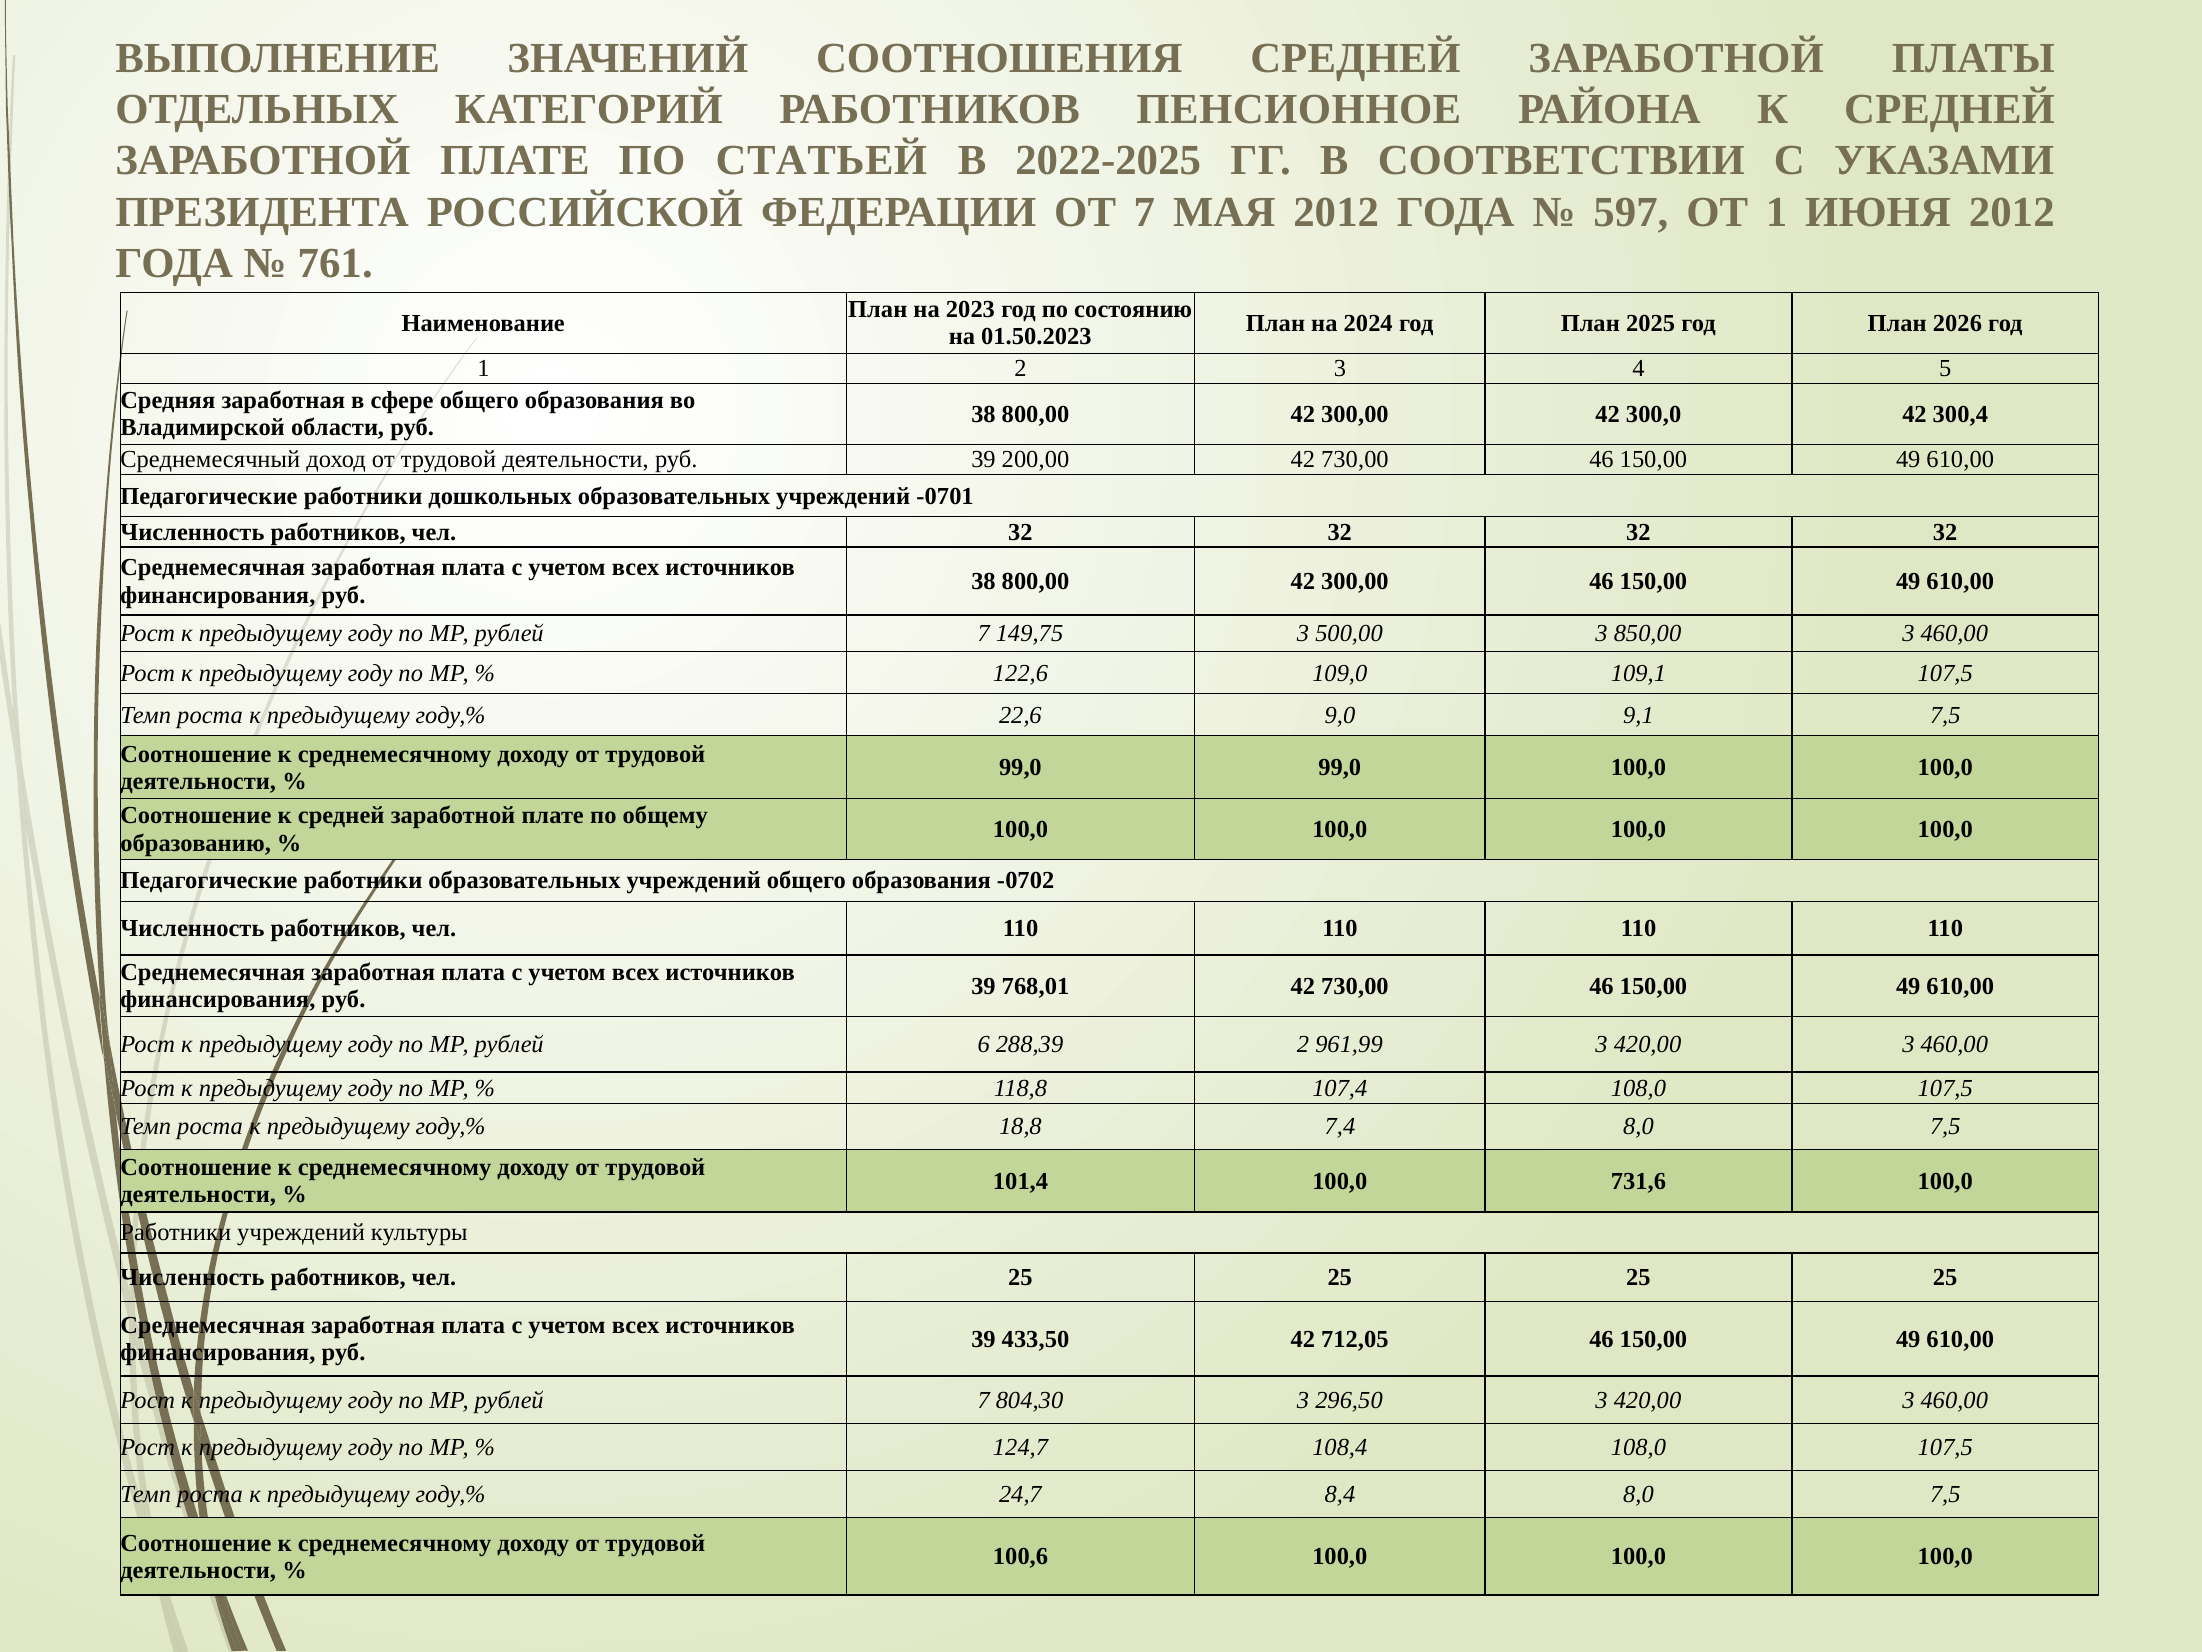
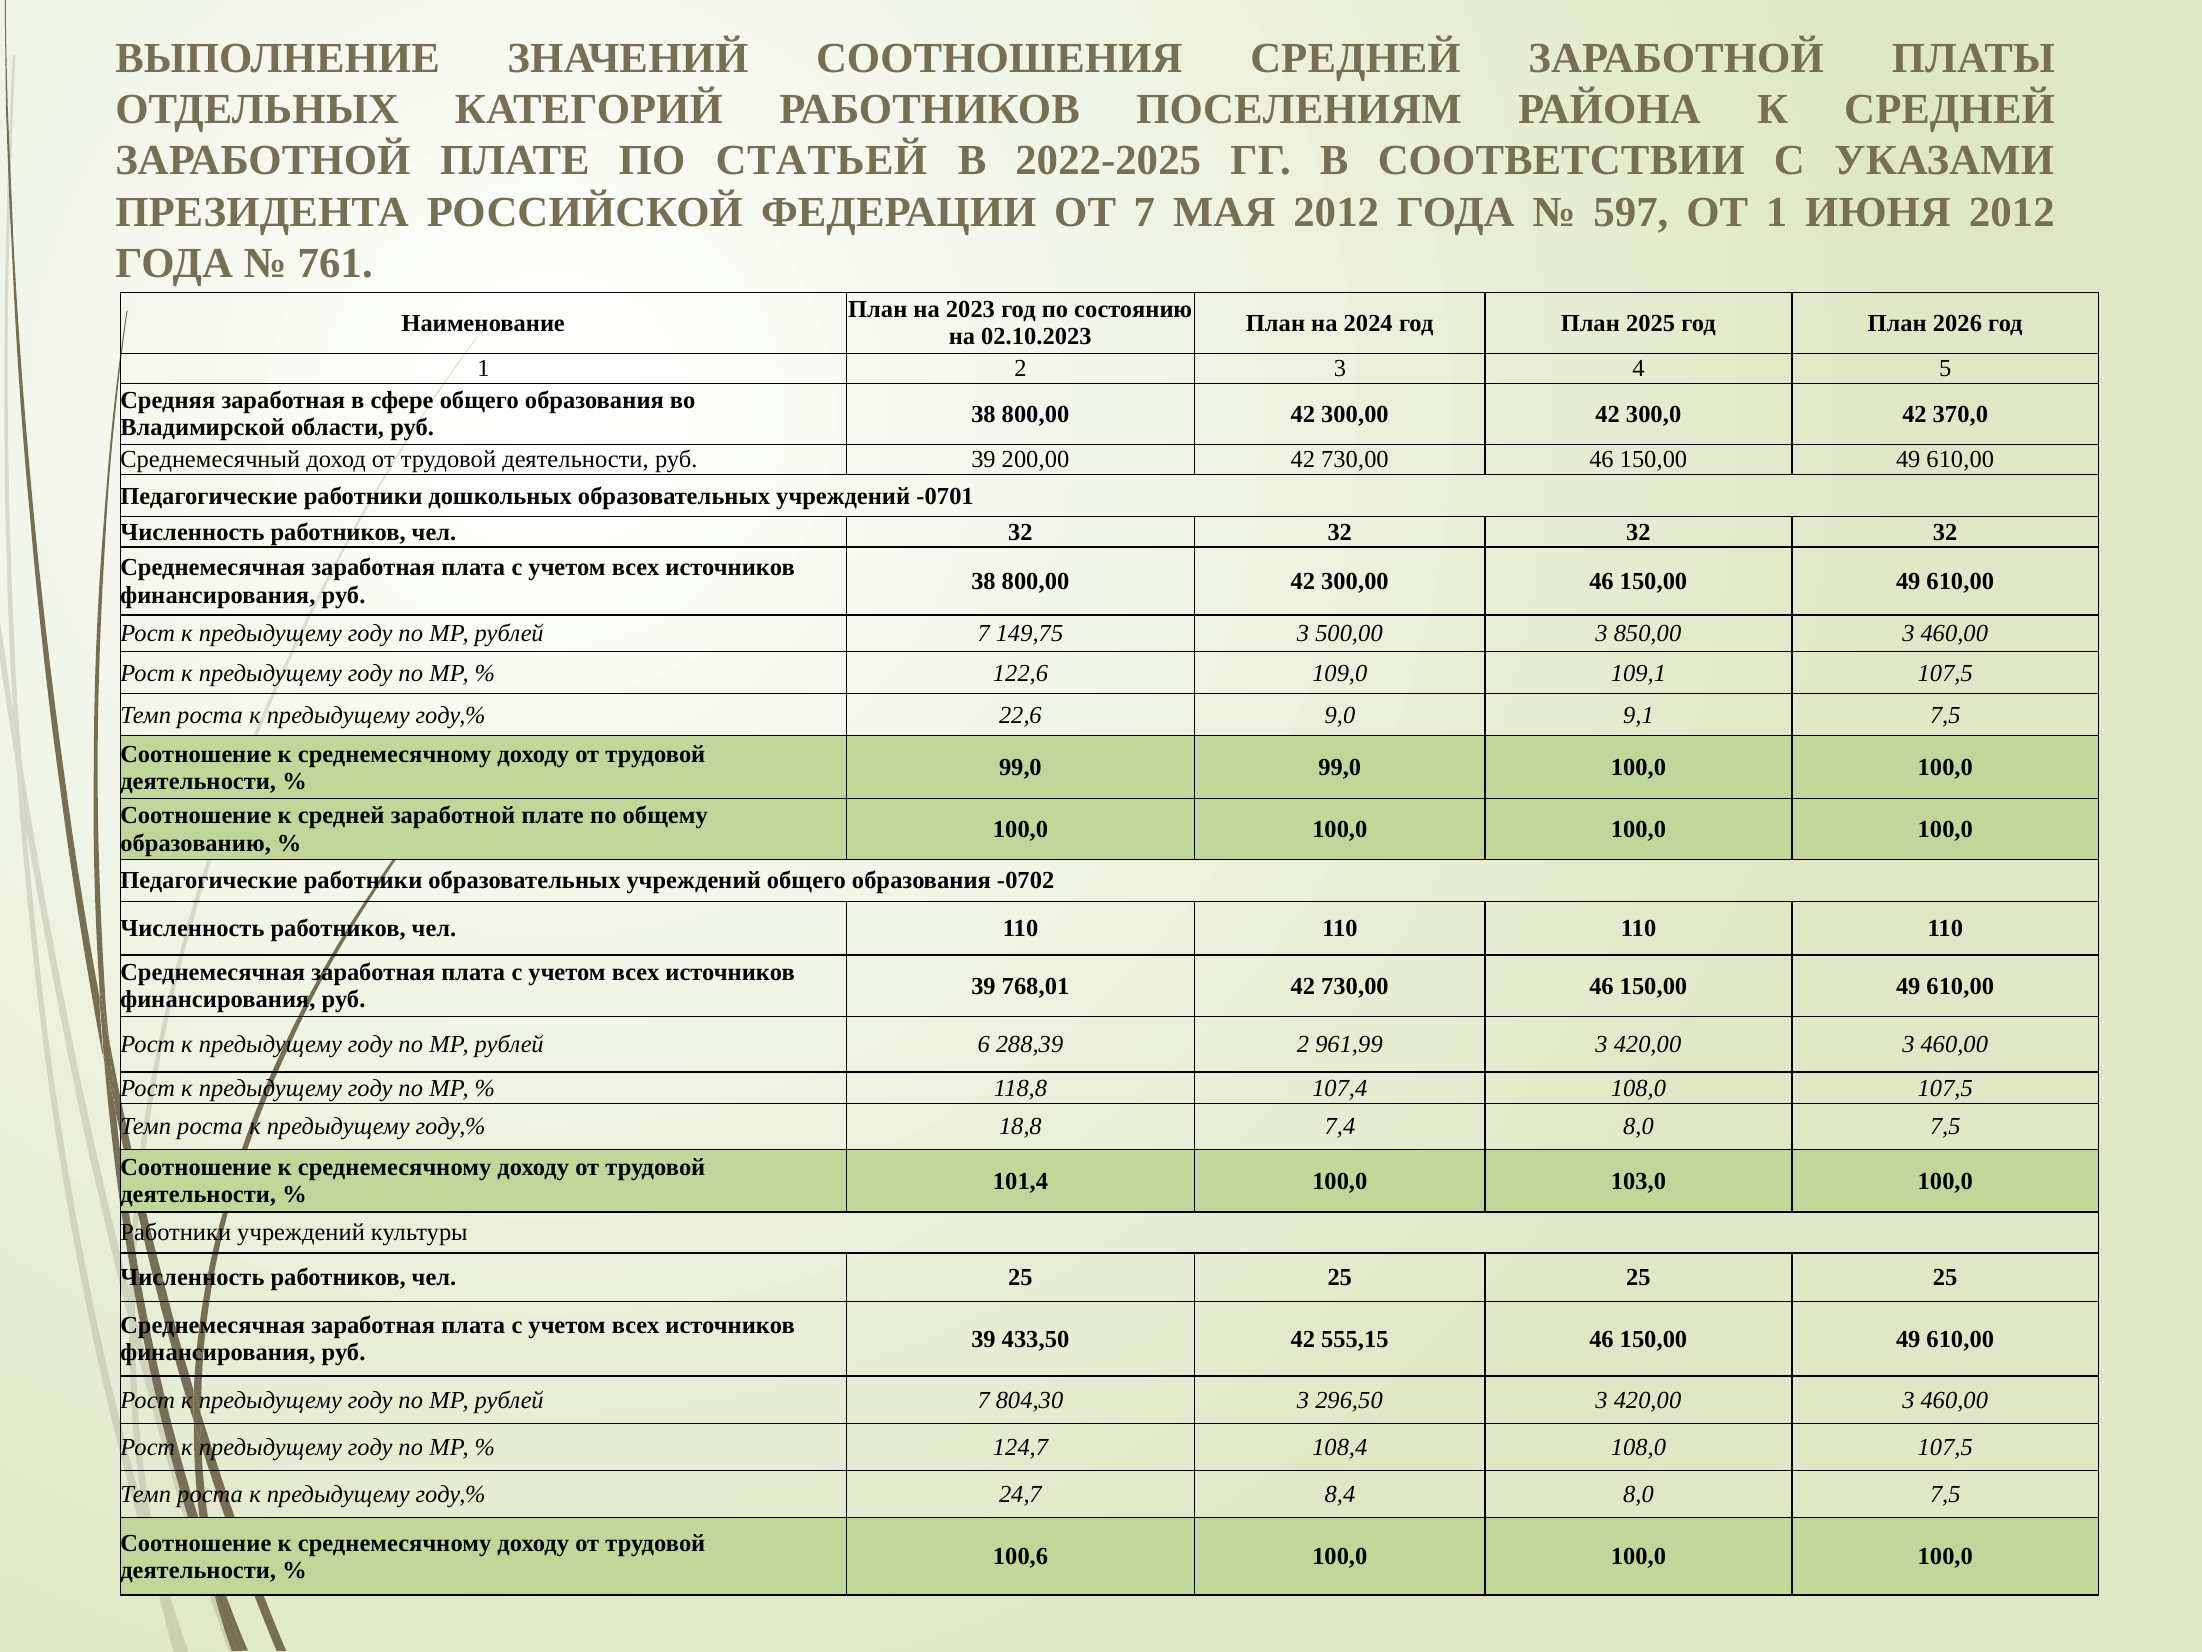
ПЕНСИОННОЕ: ПЕНСИОННОЕ -> ПОСЕЛЕНИЯМ
01.50.2023: 01.50.2023 -> 02.10.2023
300,4: 300,4 -> 370,0
731,6: 731,6 -> 103,0
712,05: 712,05 -> 555,15
